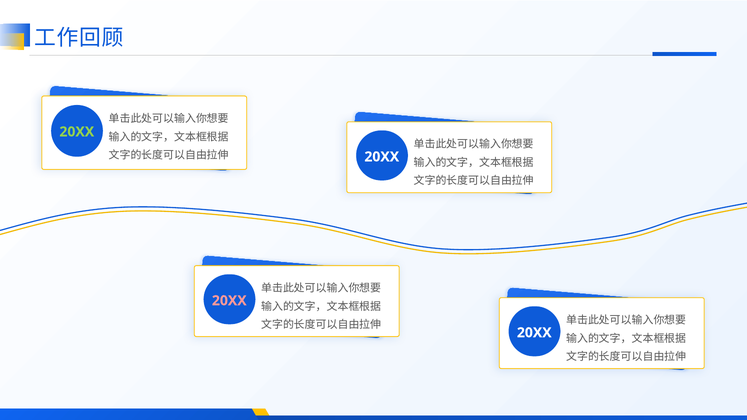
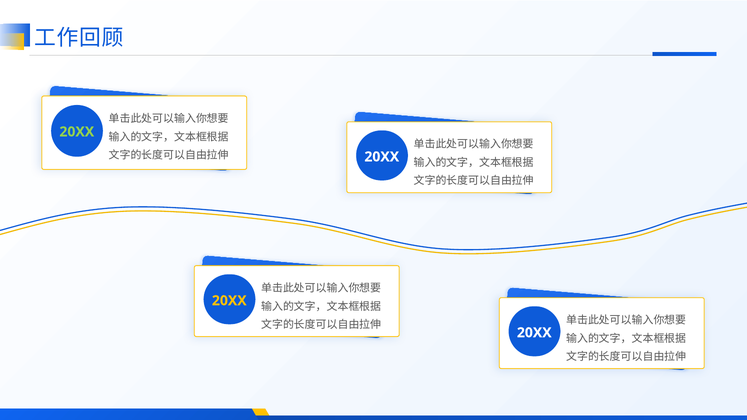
20XX at (229, 301) colour: pink -> yellow
